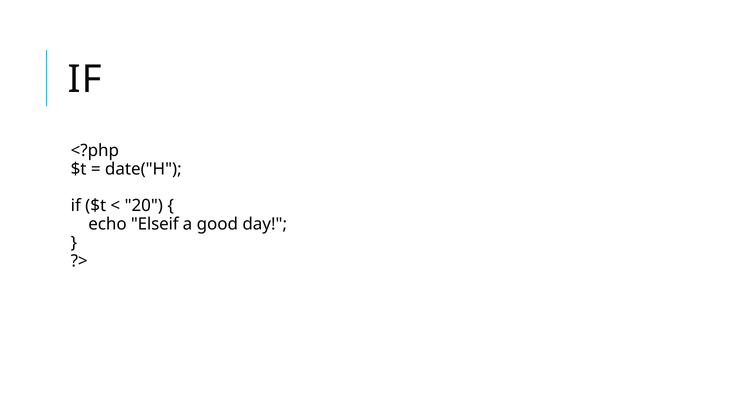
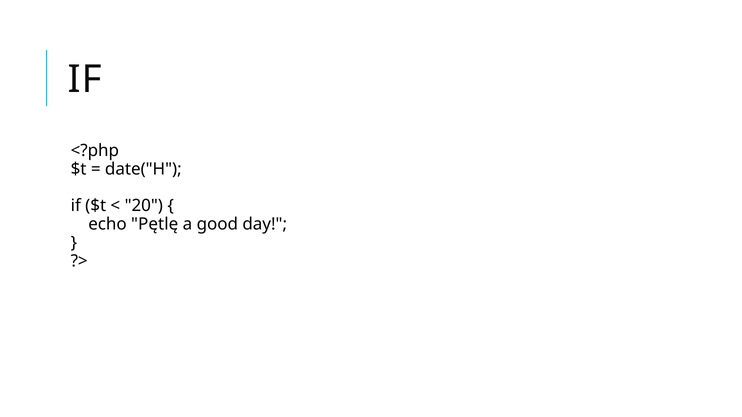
Elseif: Elseif -> Pętlę
